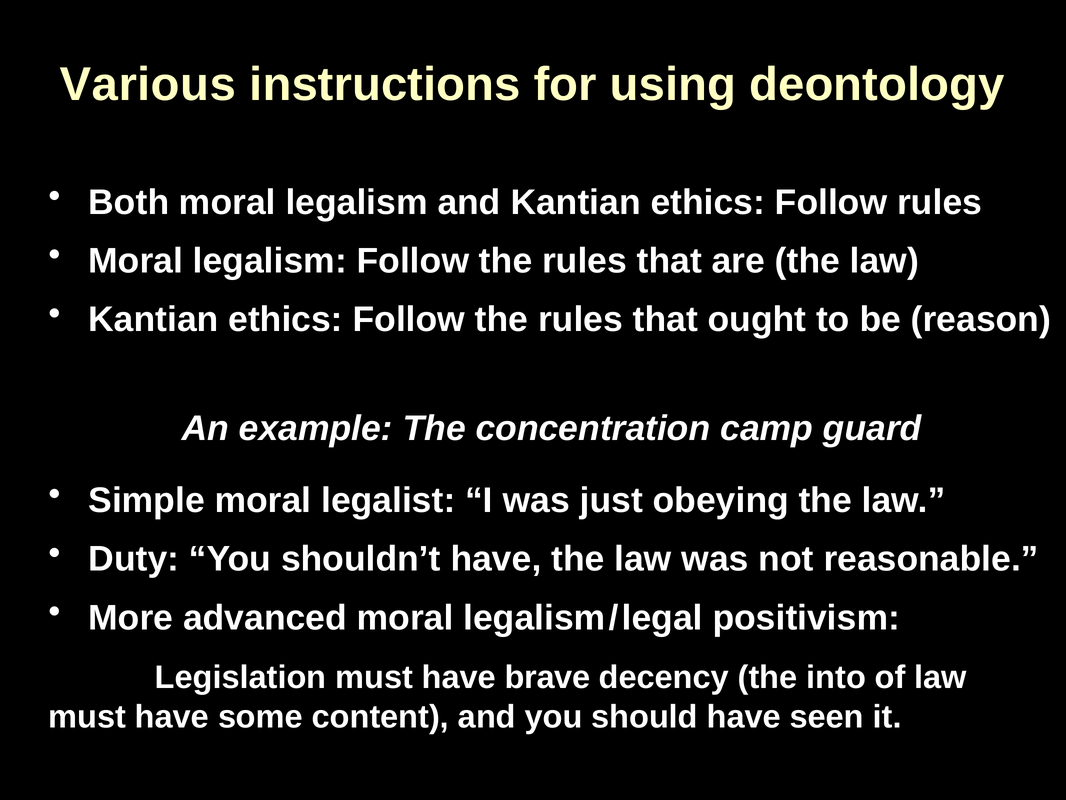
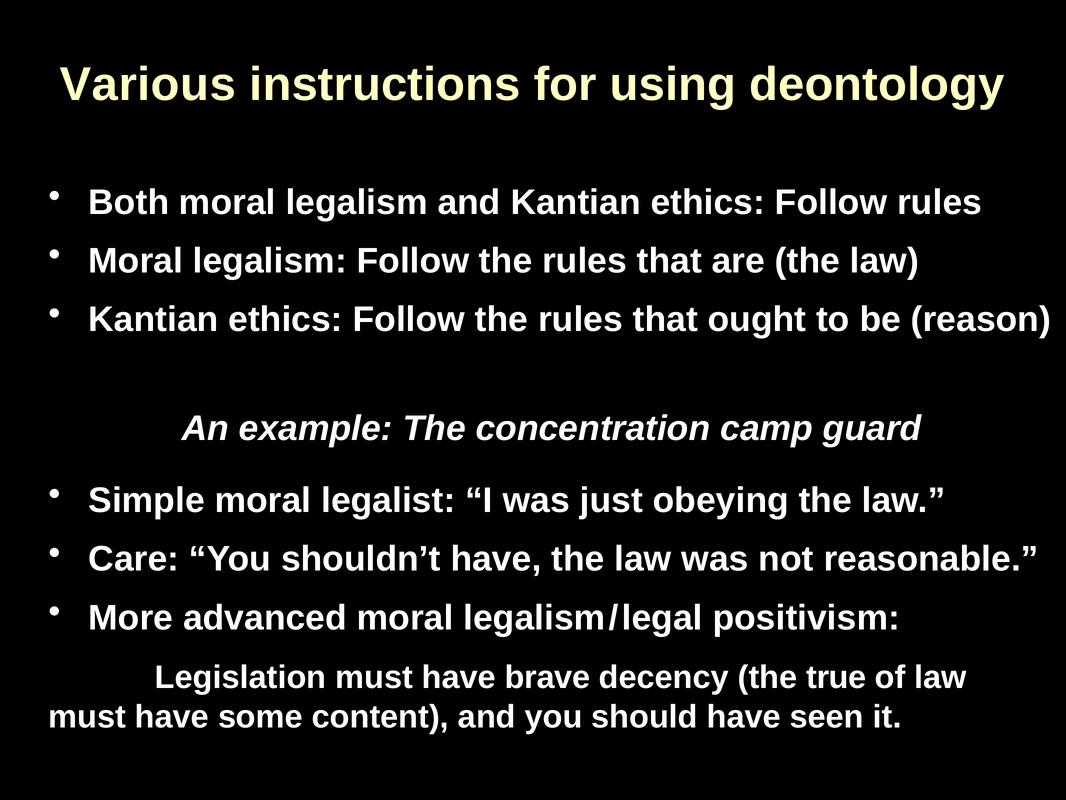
Duty: Duty -> Care
into: into -> true
